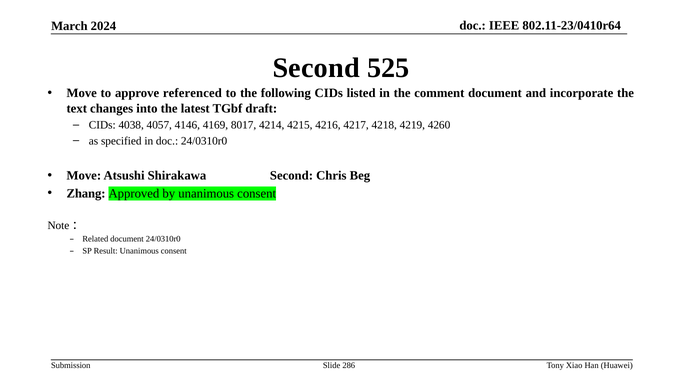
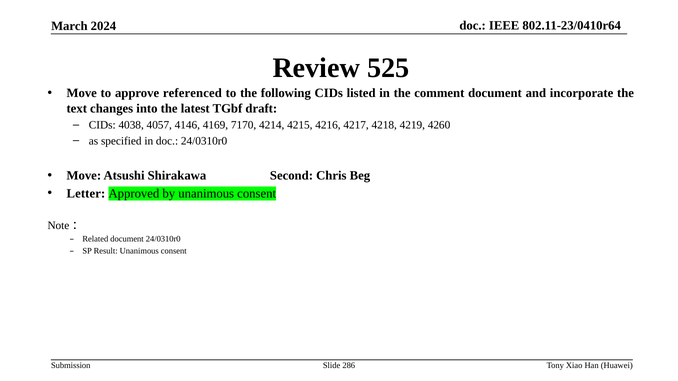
Second at (316, 68): Second -> Review
8017: 8017 -> 7170
Zhang: Zhang -> Letter
